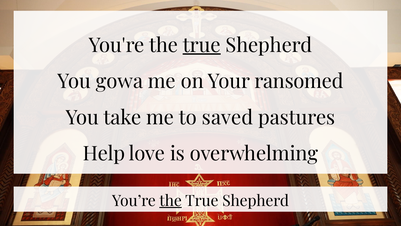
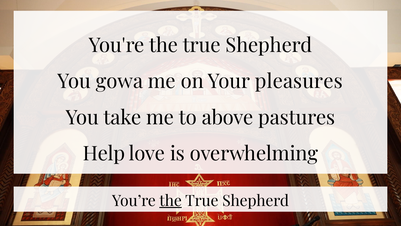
true at (202, 45) underline: present -> none
ransomed: ransomed -> pleasures
saved: saved -> above
